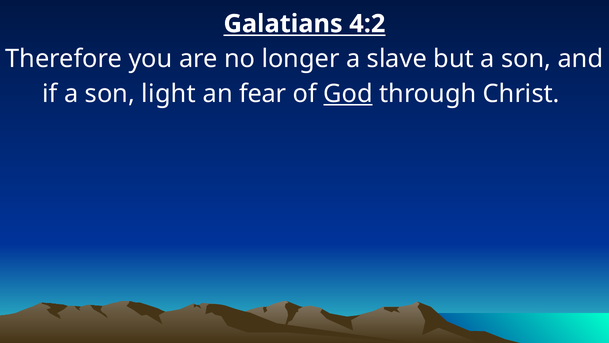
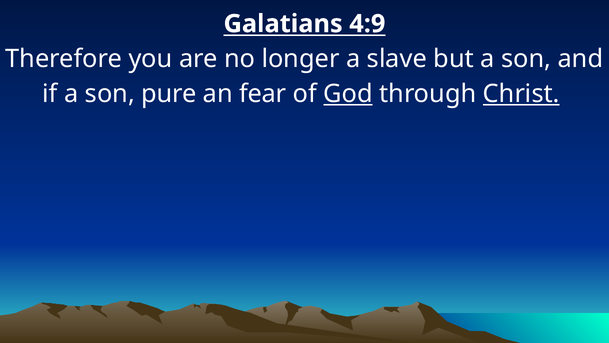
4:2: 4:2 -> 4:9
light: light -> pure
Christ underline: none -> present
